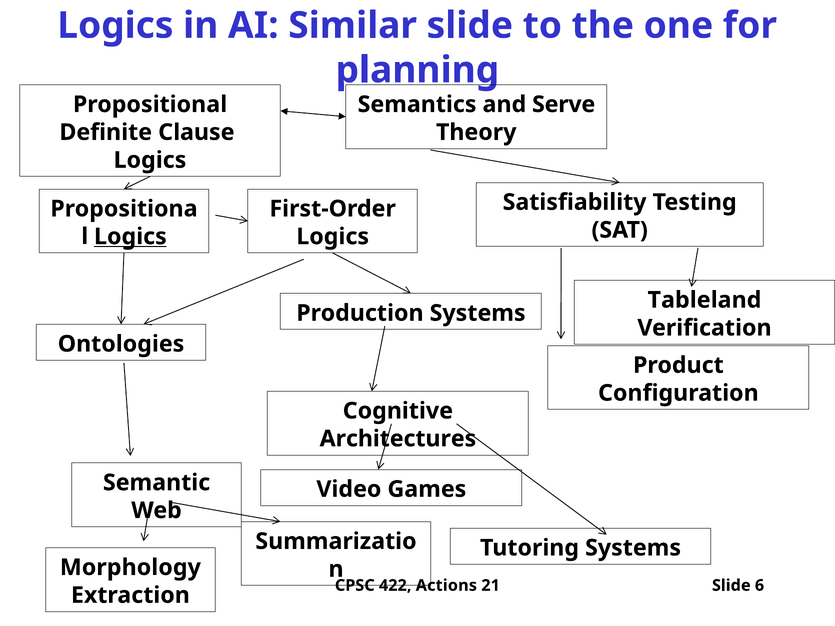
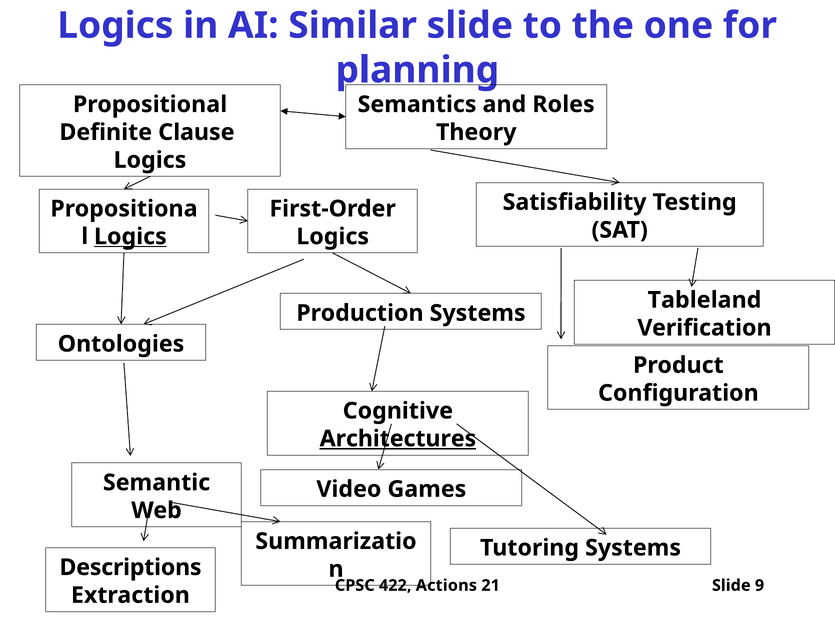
Serve: Serve -> Roles
Architectures underline: none -> present
Morphology: Morphology -> Descriptions
6: 6 -> 9
